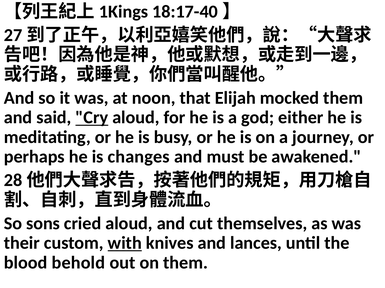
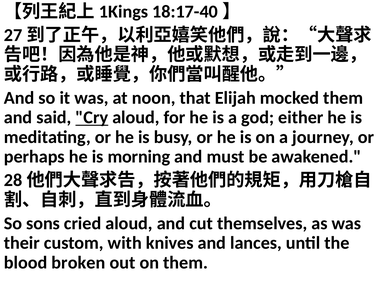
changes: changes -> morning
with underline: present -> none
behold: behold -> broken
